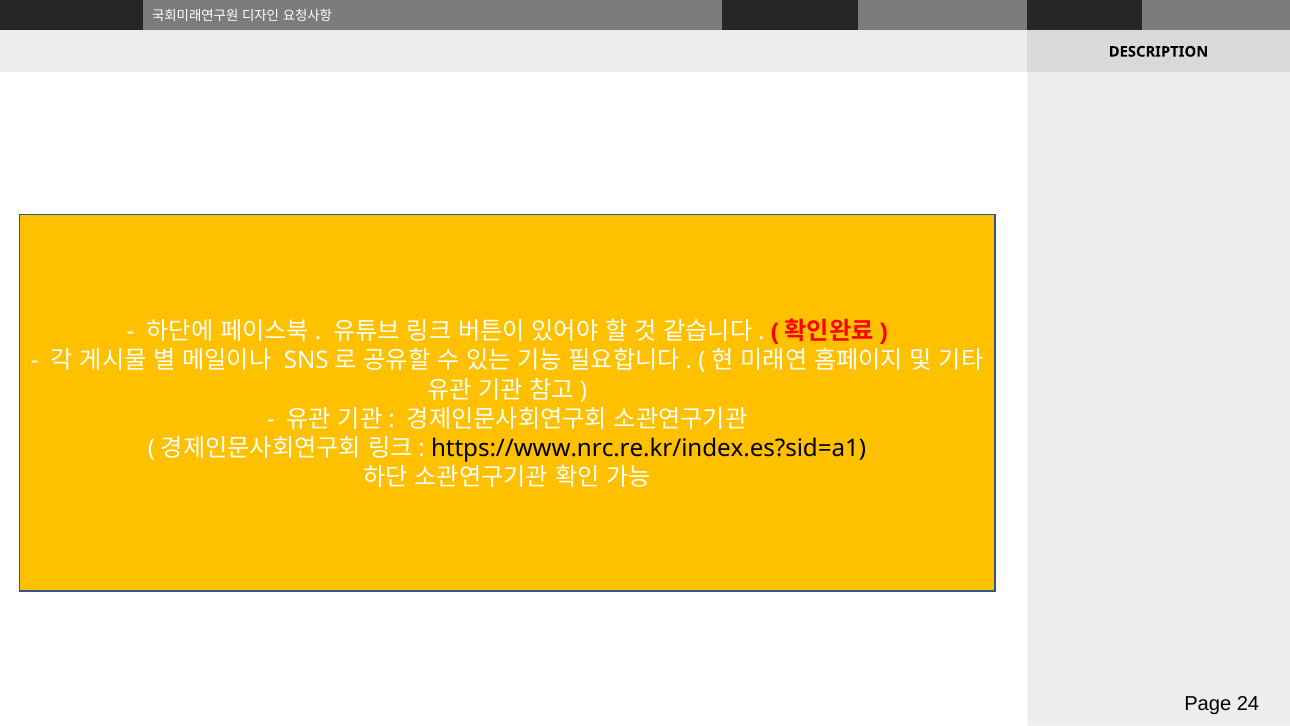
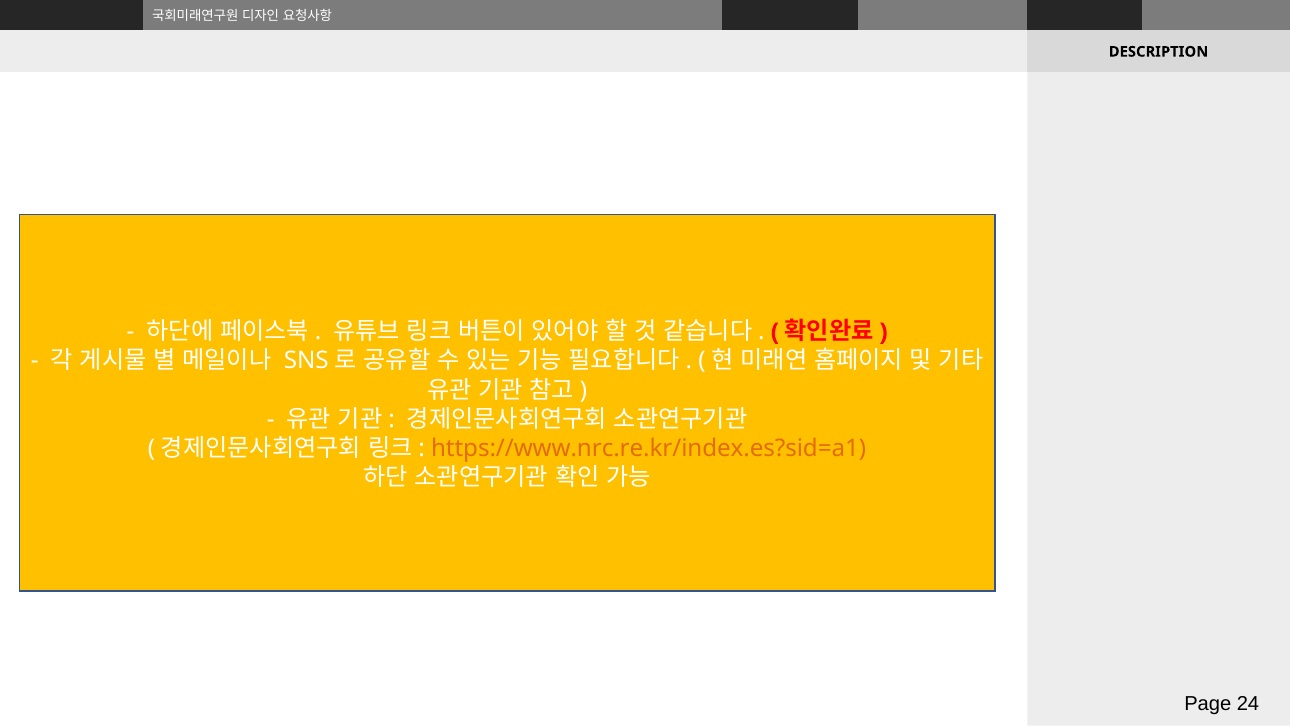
https://www.nrc.re.kr/index.es?sid=a1 colour: black -> orange
